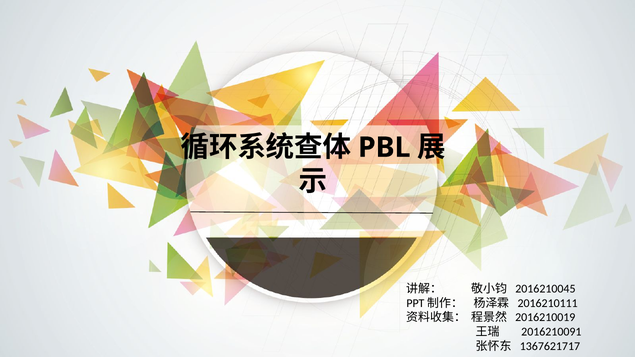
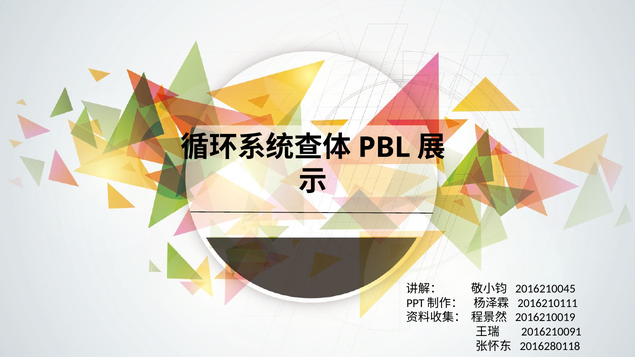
1367621717: 1367621717 -> 2016280118
